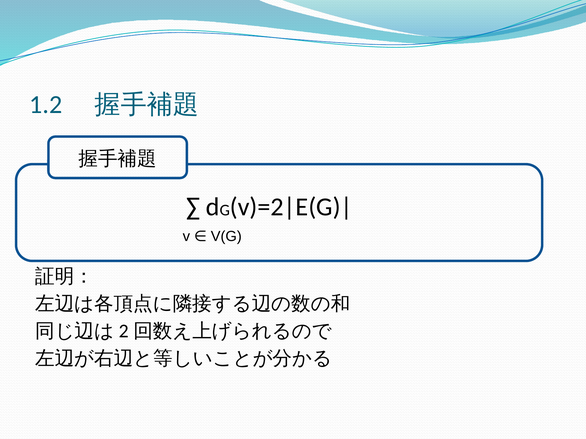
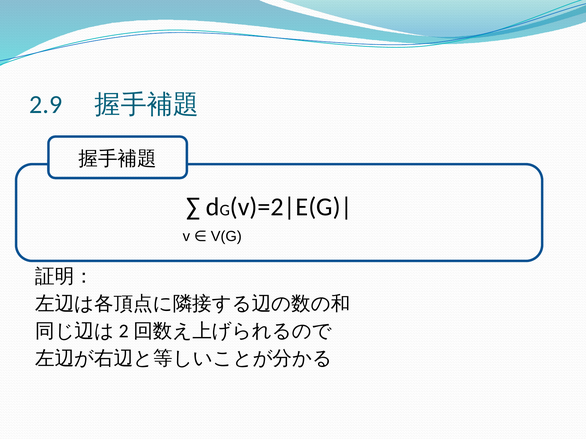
1.2: 1.2 -> 2.9
